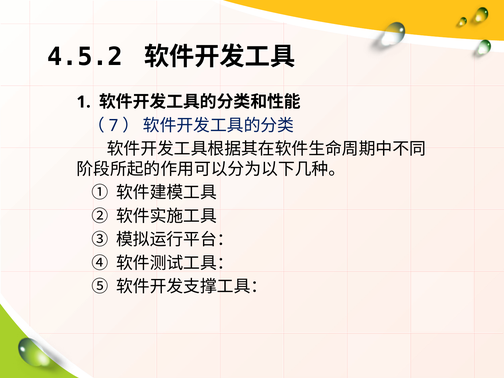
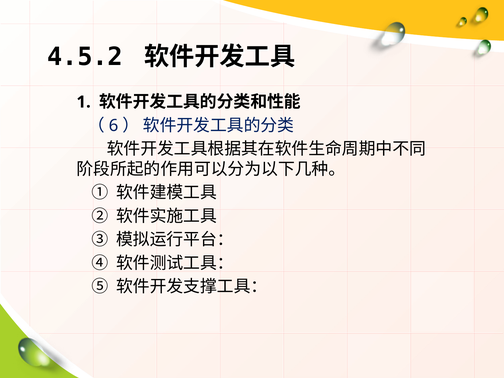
7: 7 -> 6
